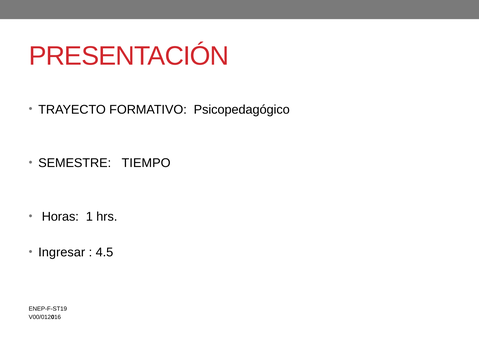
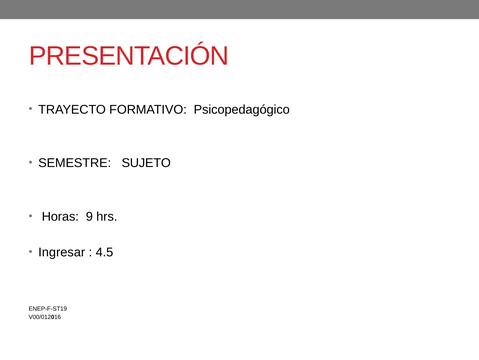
TIEMPO: TIEMPO -> SUJETO
1: 1 -> 9
